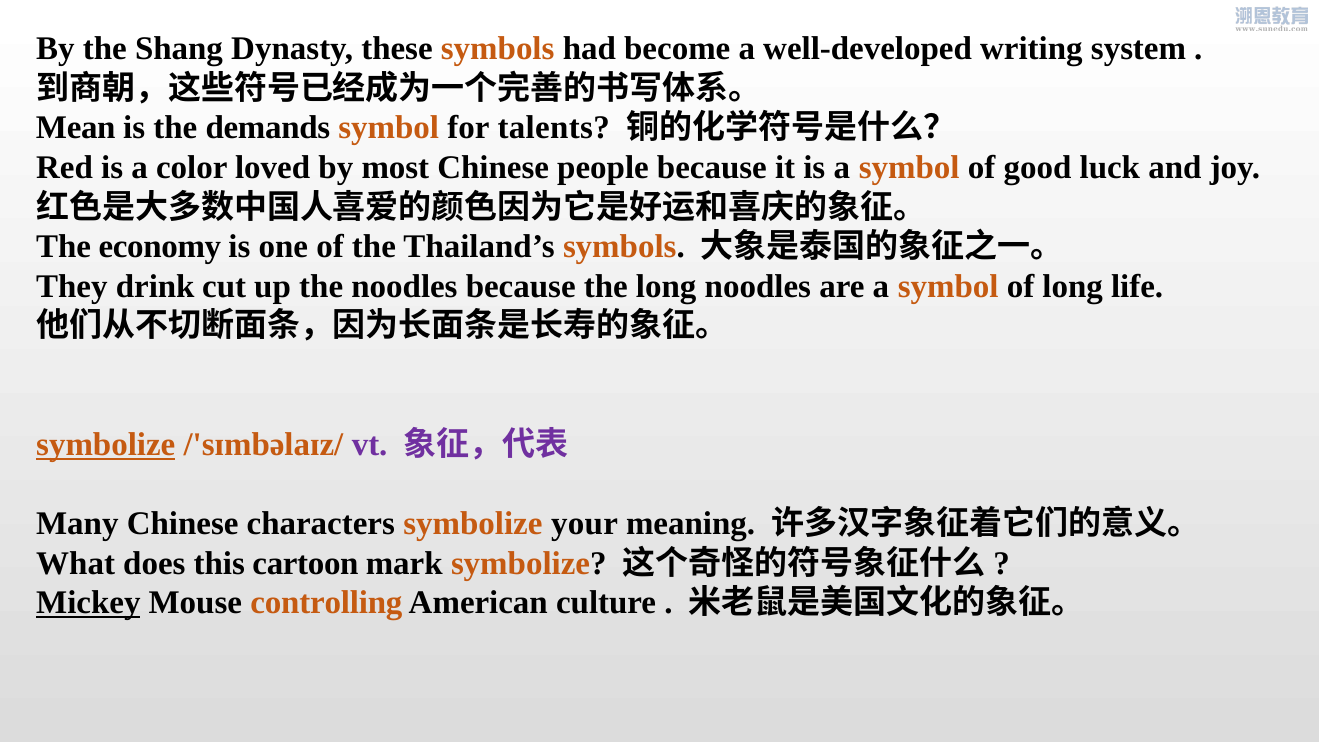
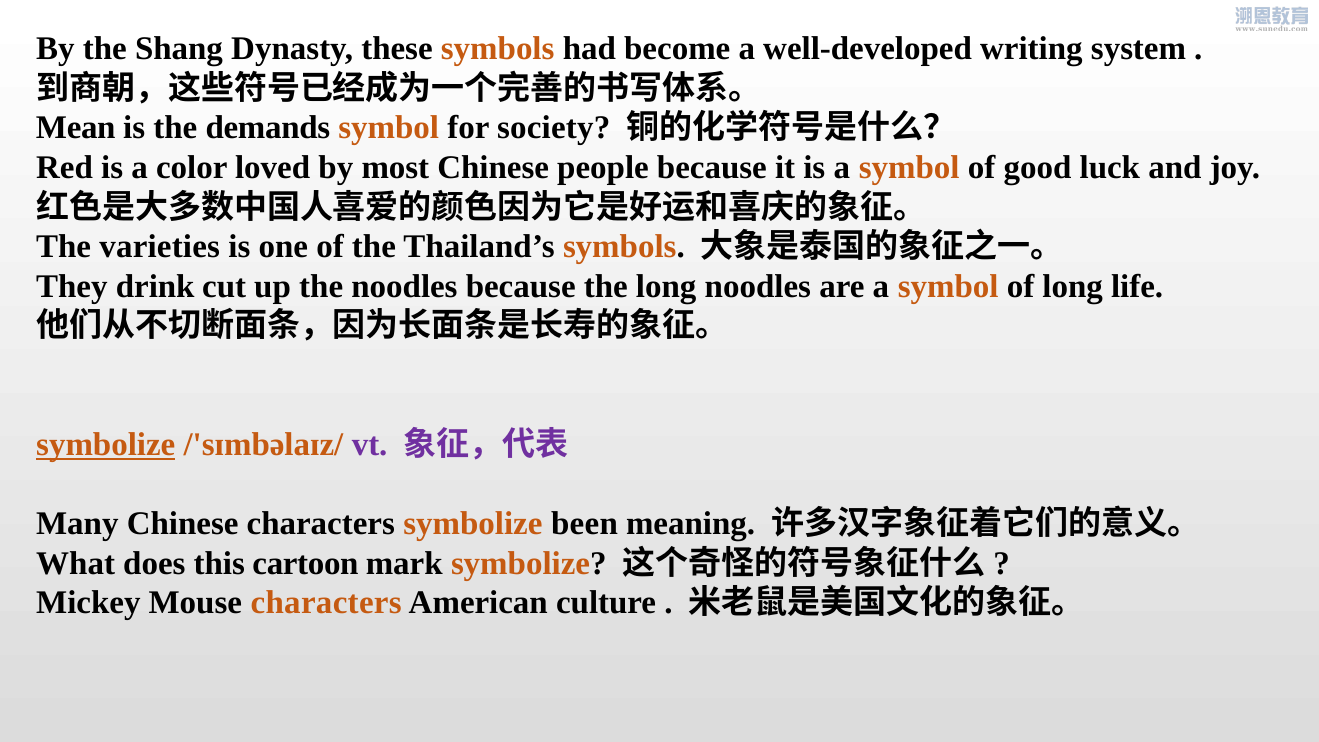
talents: talents -> society
economy: economy -> varieties
your: your -> been
Mickey underline: present -> none
Mouse controlling: controlling -> characters
